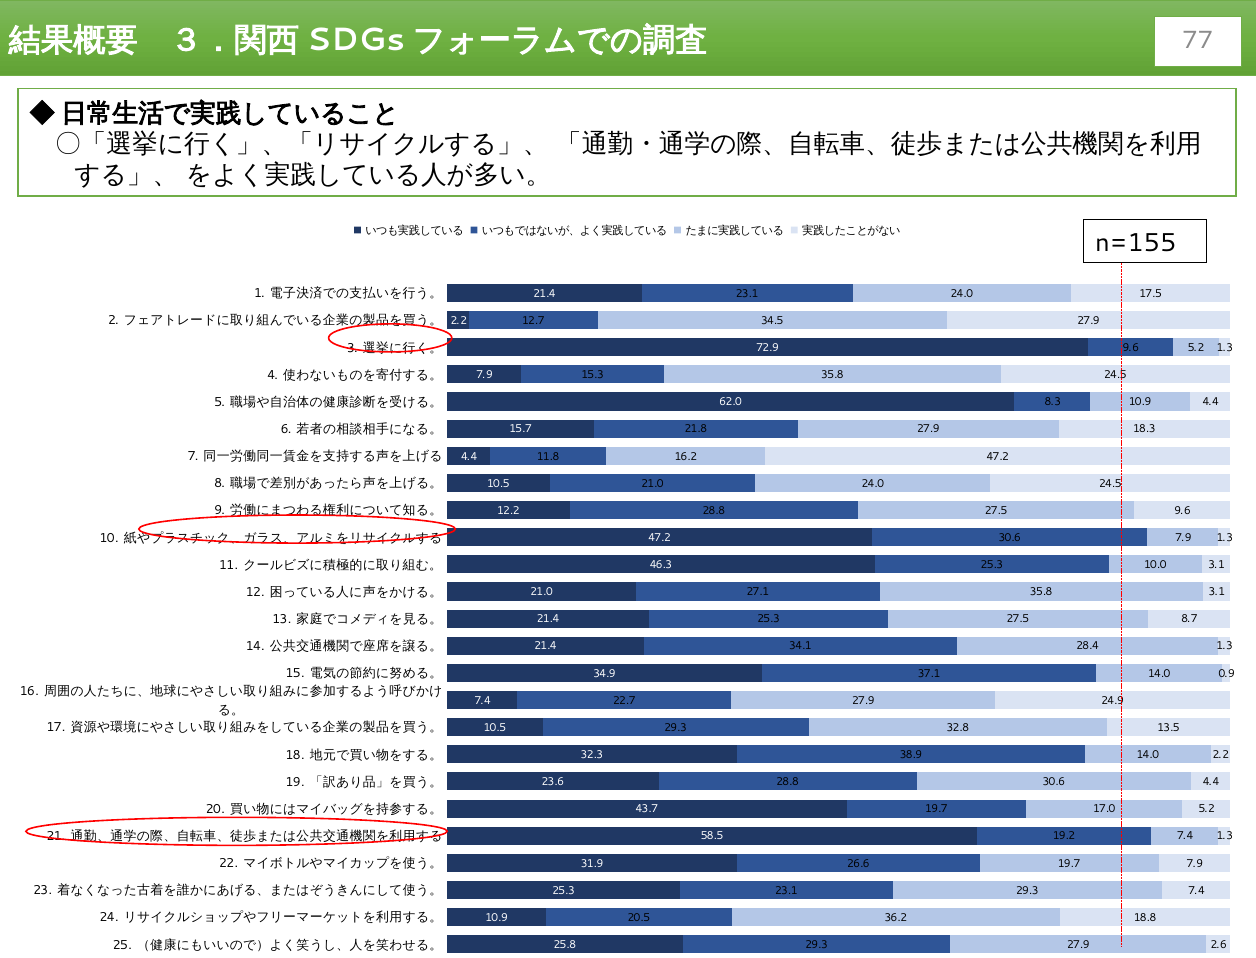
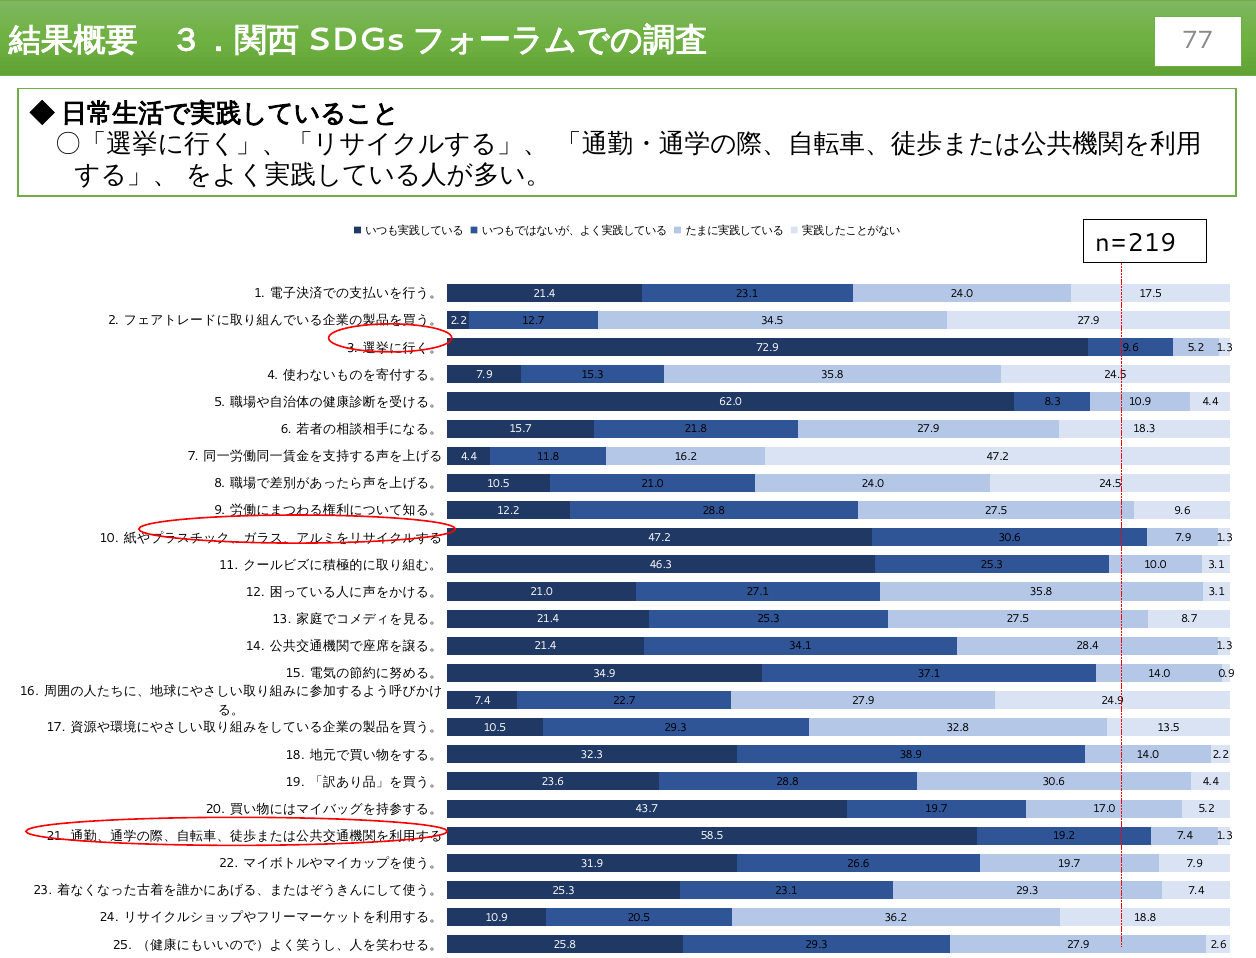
n=155: n=155 -> n=219
